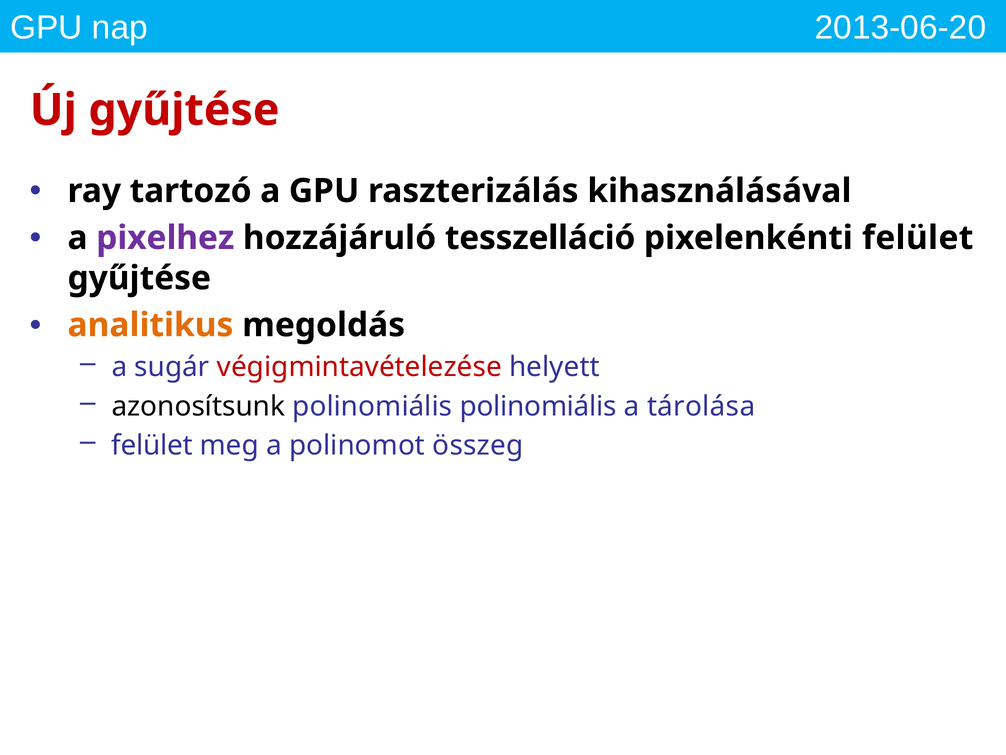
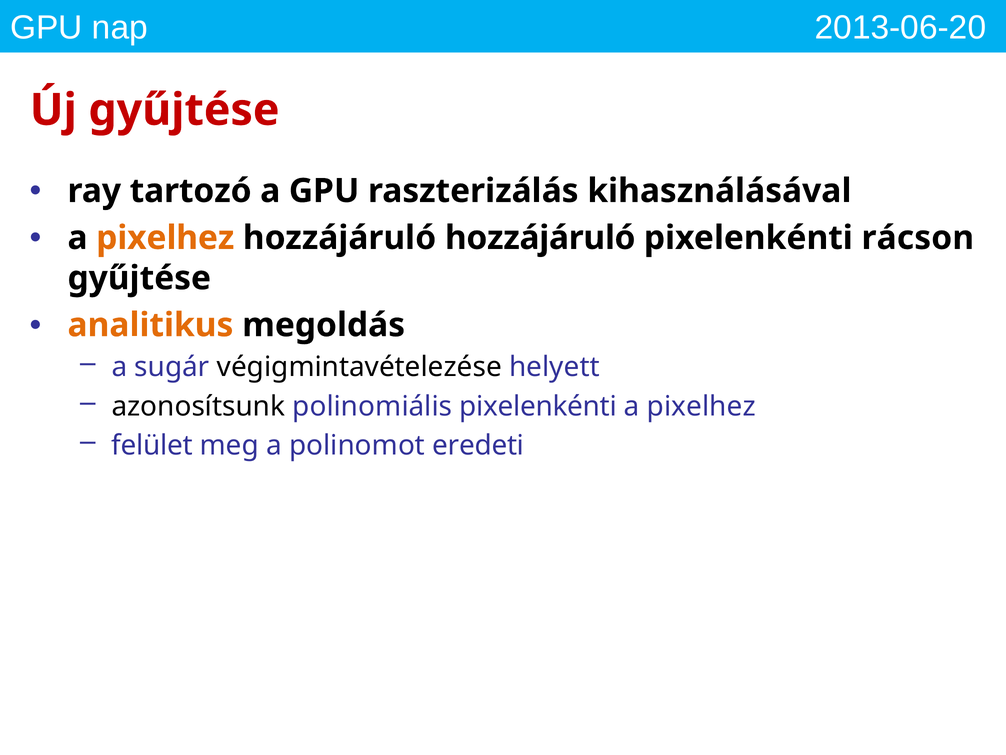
pixelhez at (165, 238) colour: purple -> orange
hozzájáruló tesszelláció: tesszelláció -> hozzájáruló
pixelenkénti felület: felület -> rácson
végigmintavételezése colour: red -> black
polinomiális polinomiális: polinomiális -> pixelenkénti
tárolása at (701, 406): tárolása -> pixelhez
összeg: összeg -> eredeti
